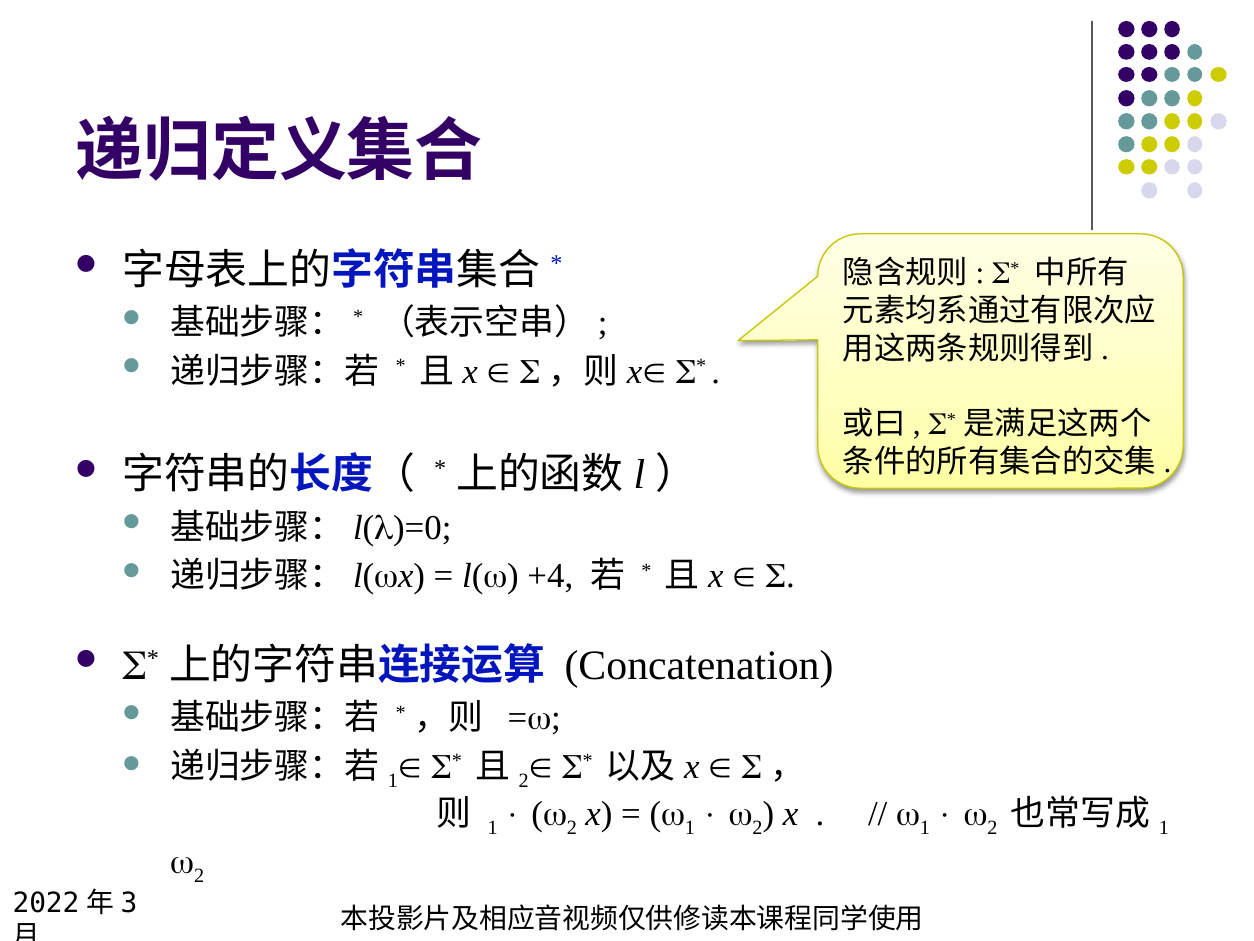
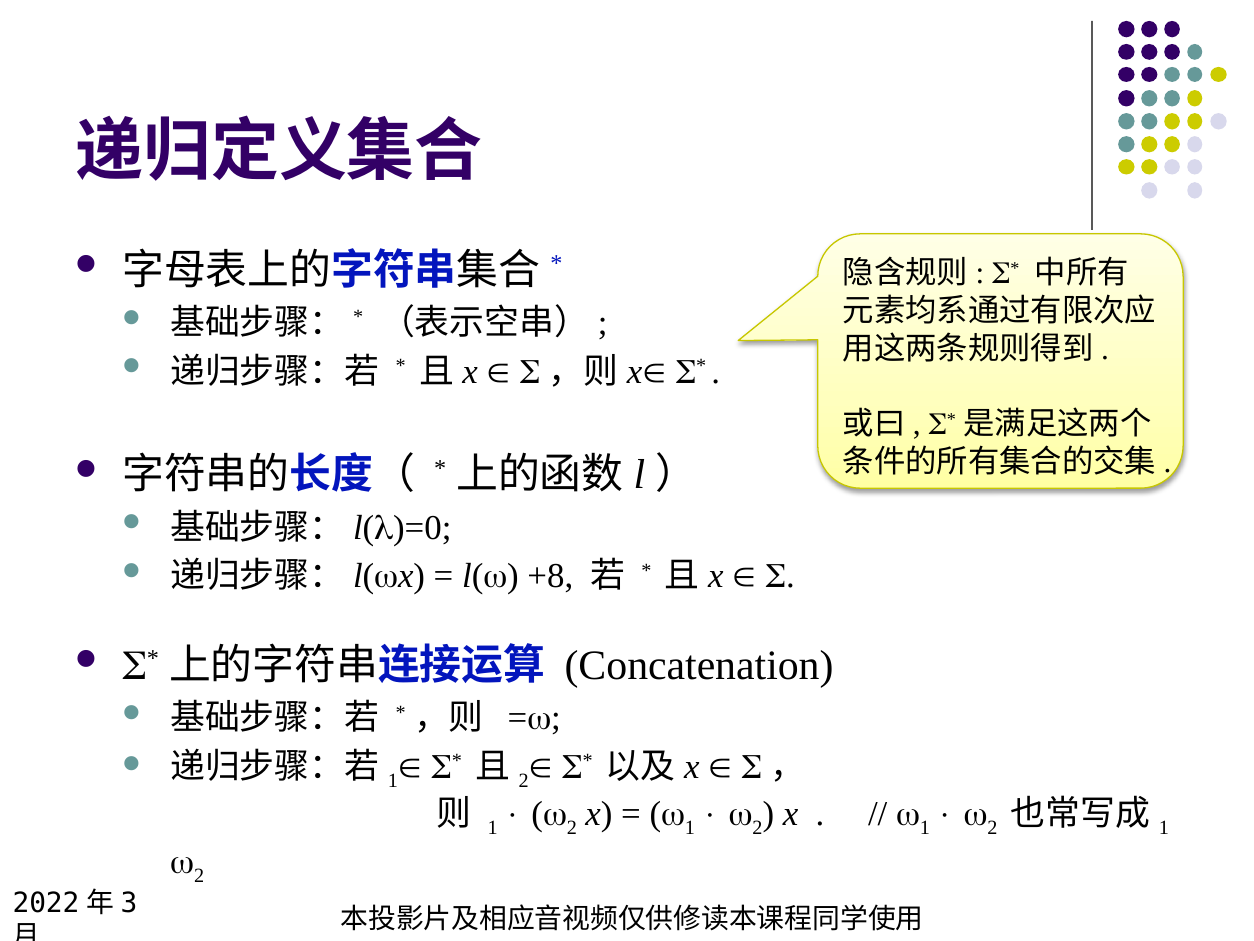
+4: +4 -> +8
